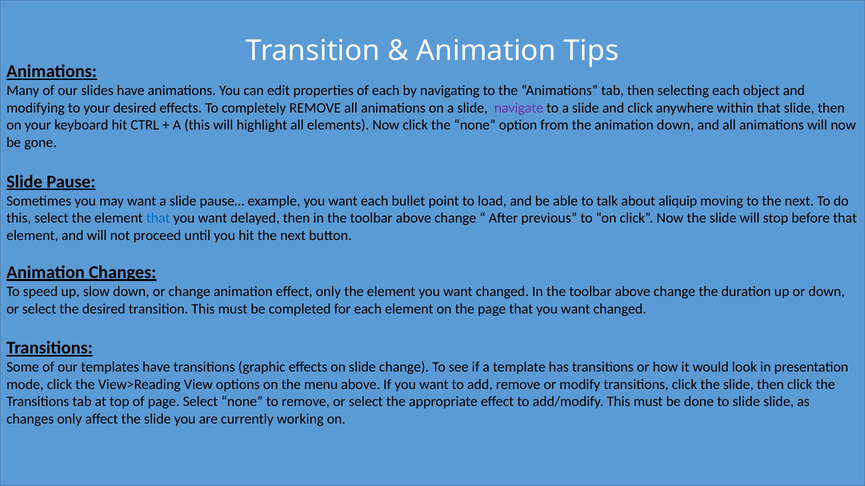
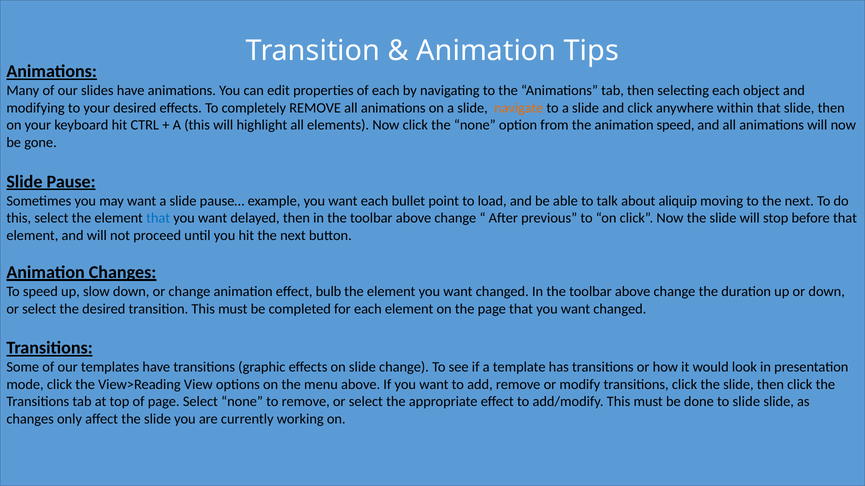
navigate colour: purple -> orange
animation down: down -> speed
effect only: only -> bulb
